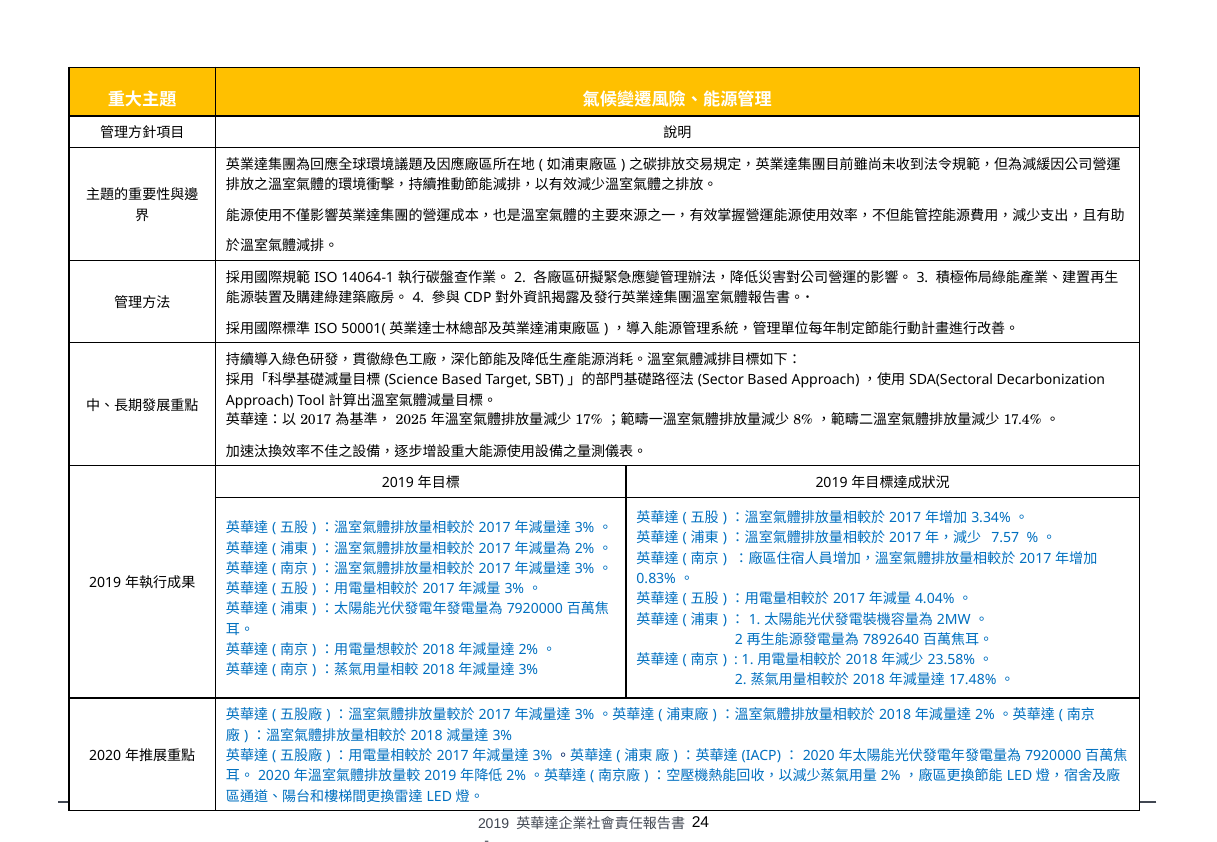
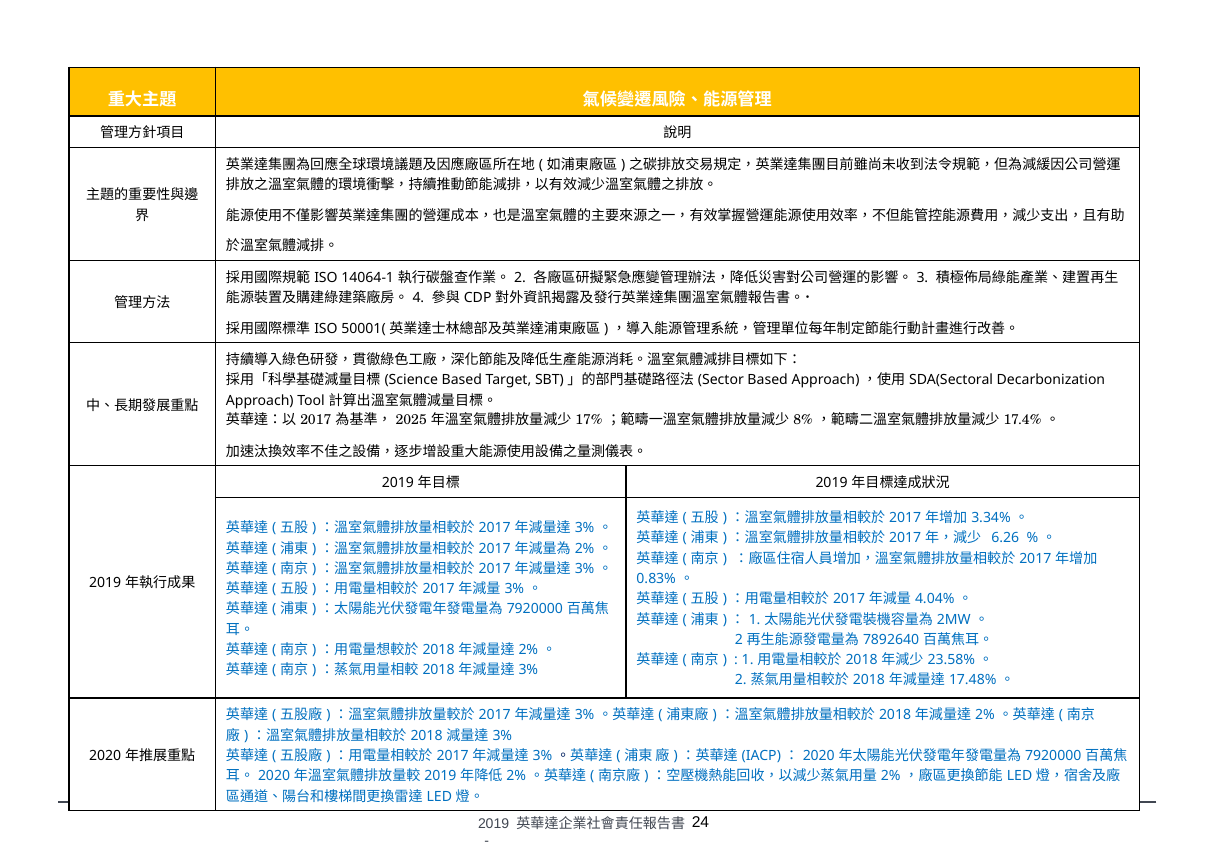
7.57: 7.57 -> 6.26
